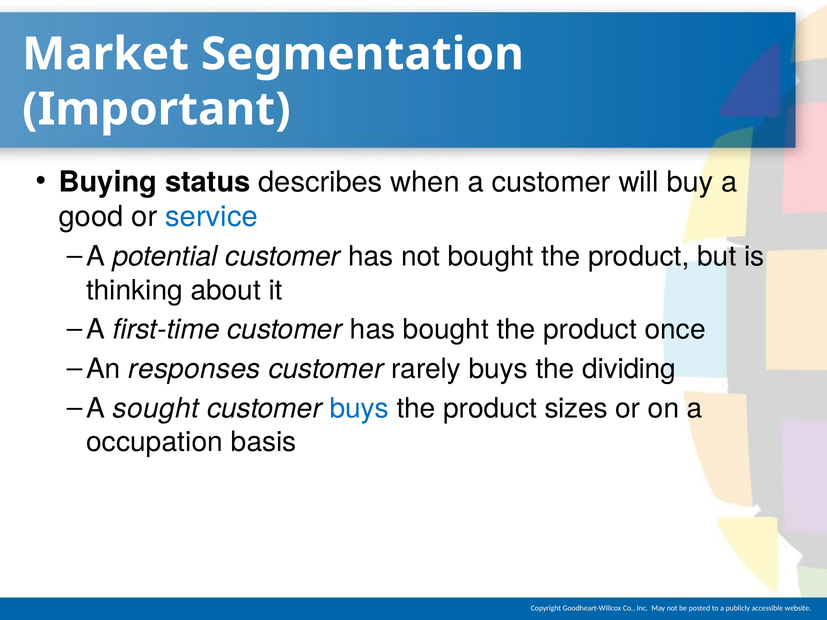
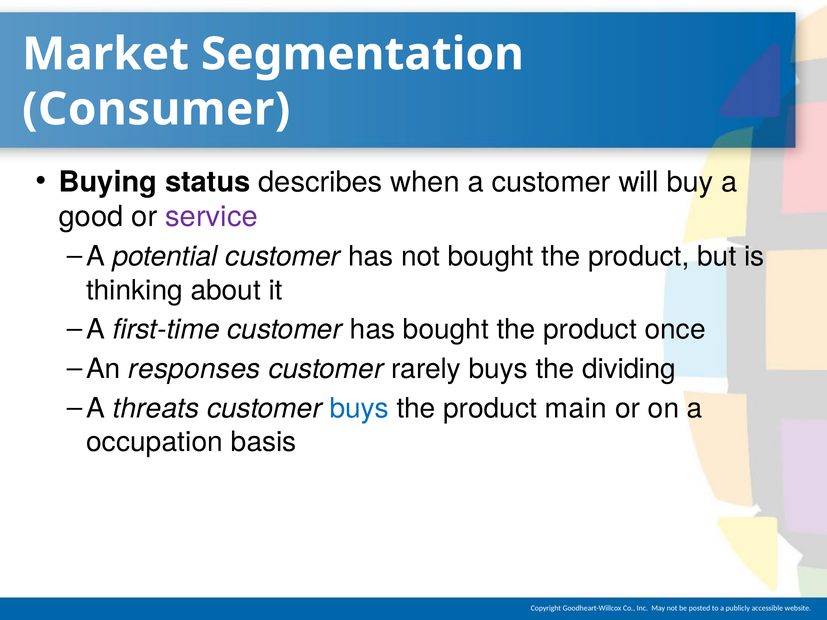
Important: Important -> Consumer
service colour: blue -> purple
sought: sought -> threats
sizes: sizes -> main
